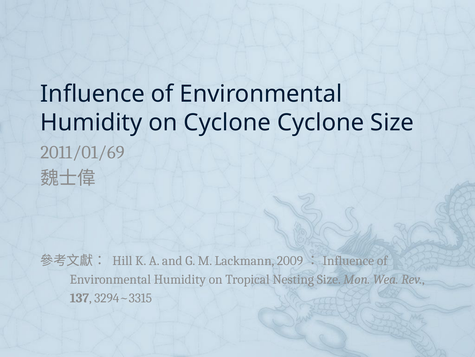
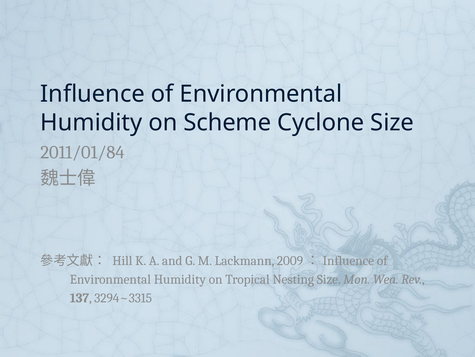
on Cyclone: Cyclone -> Scheme
2011/01/69: 2011/01/69 -> 2011/01/84
